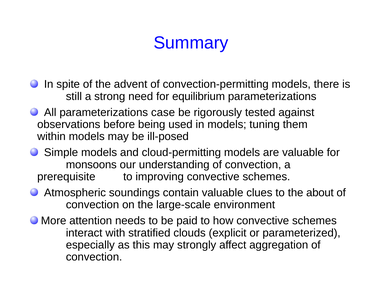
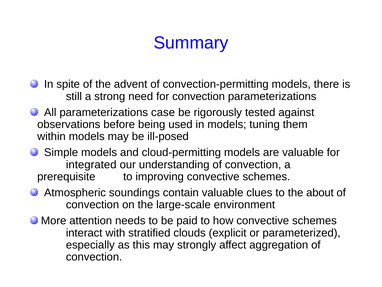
for equilibrium: equilibrium -> convection
monsoons: monsoons -> integrated
